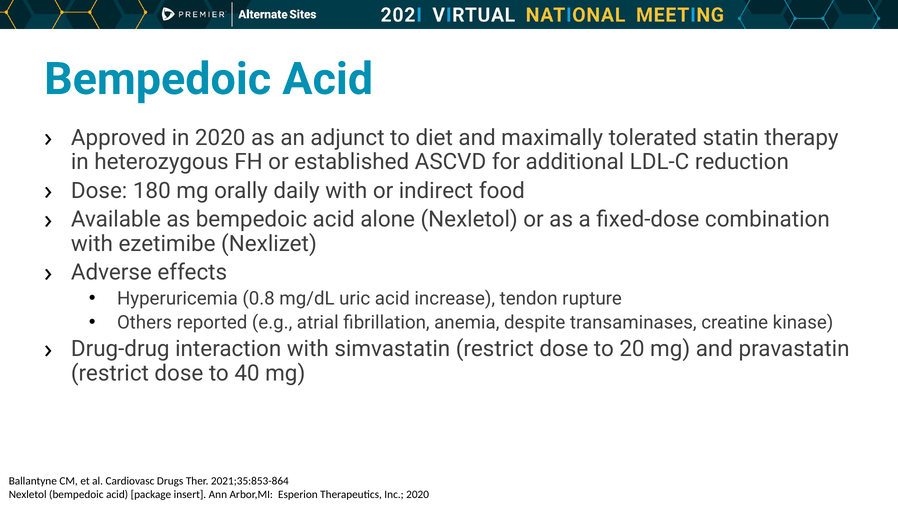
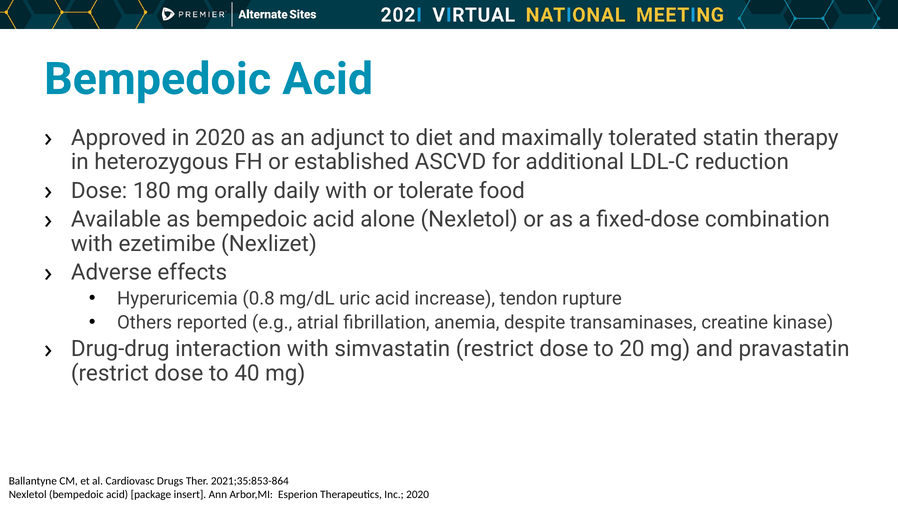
indirect: indirect -> tolerate
